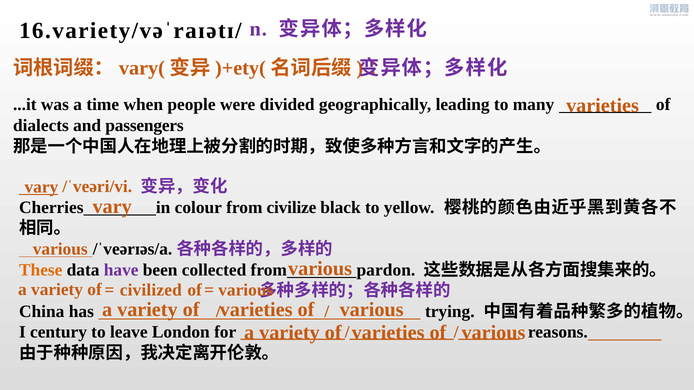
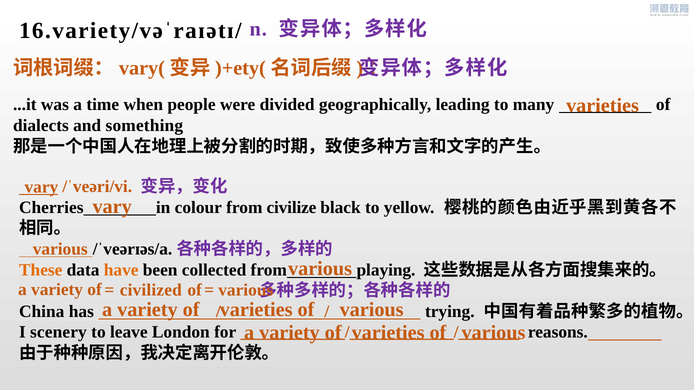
passengers: passengers -> something
have colour: purple -> orange
pardon: pardon -> playing
century: century -> scenery
